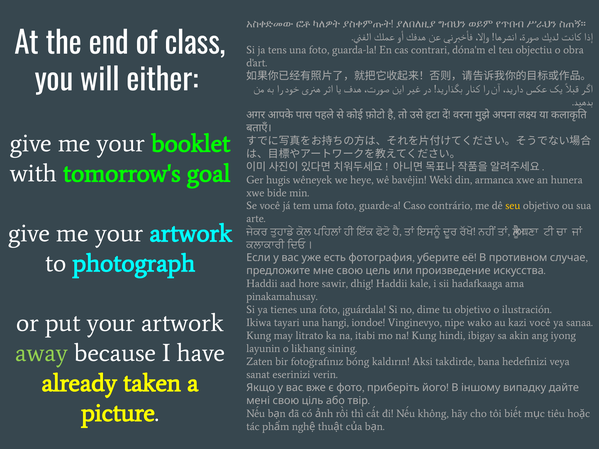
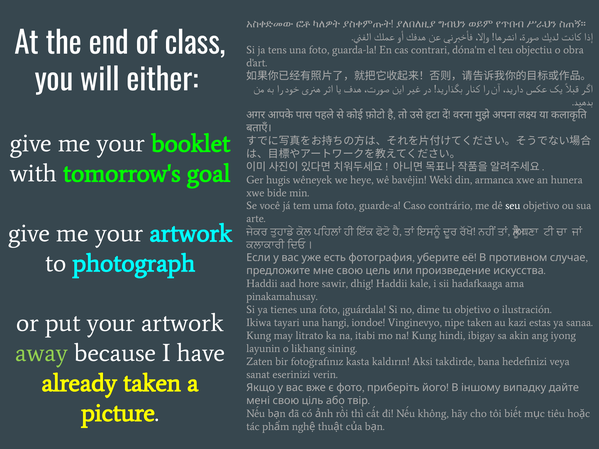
seu colour: yellow -> white
nipe wako: wako -> taken
kazi você: você -> estas
bóng: bóng -> kasta
